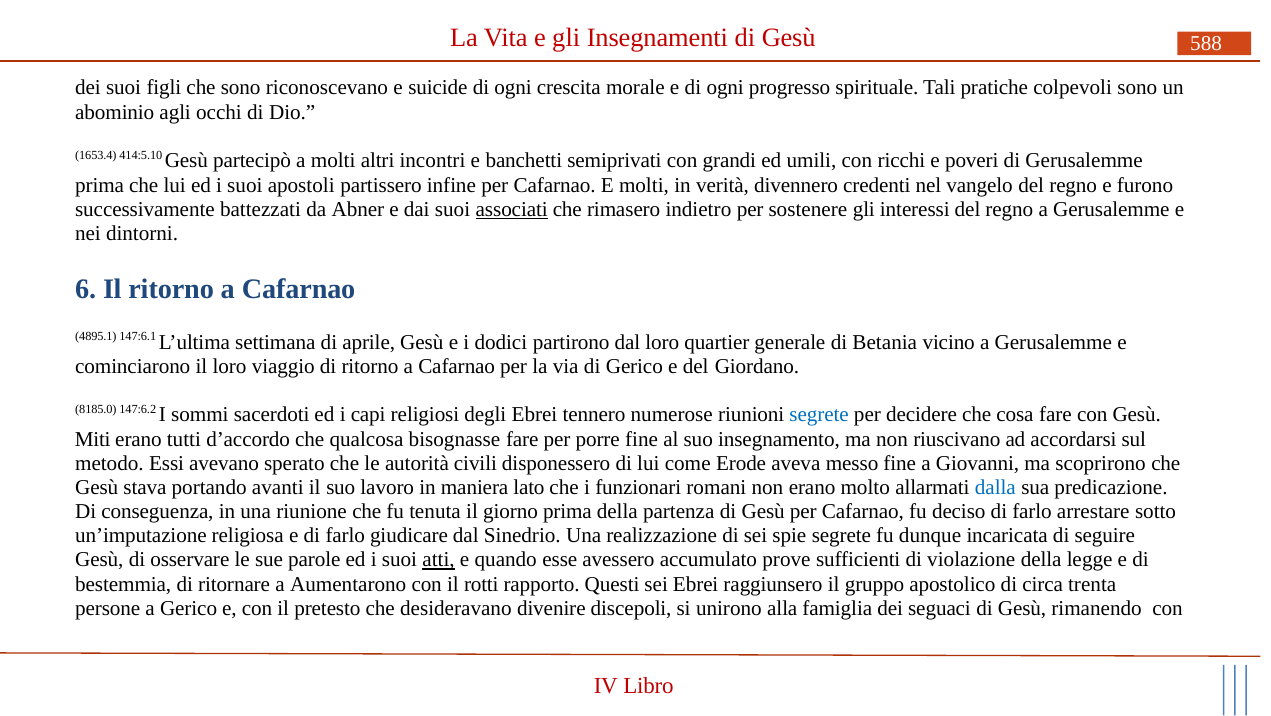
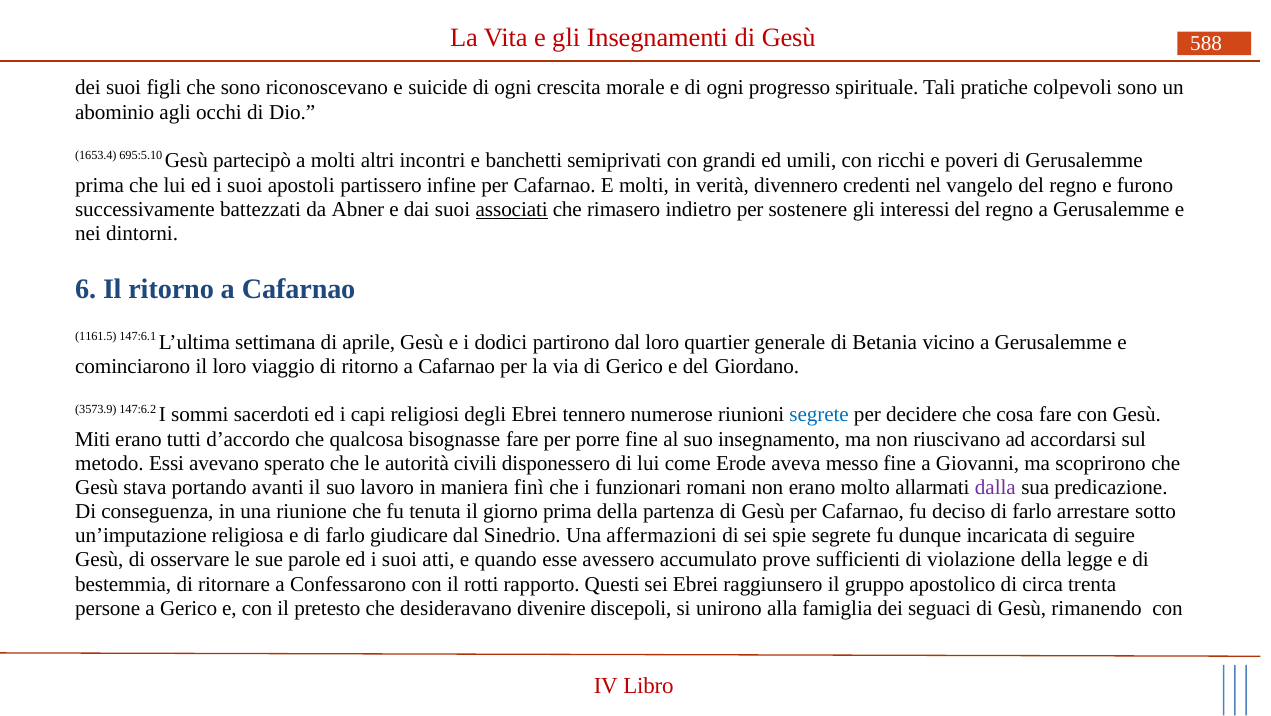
414:5.10: 414:5.10 -> 695:5.10
4895.1: 4895.1 -> 1161.5
8185.0: 8185.0 -> 3573.9
lato: lato -> finì
dalla colour: blue -> purple
realizzazione: realizzazione -> affermazioni
atti underline: present -> none
Aumentarono: Aumentarono -> Confessarono
